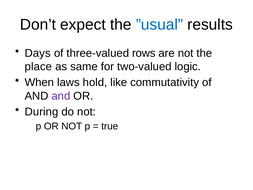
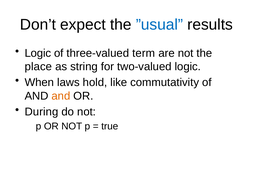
Days at (38, 53): Days -> Logic
rows: rows -> term
same: same -> string
and at (61, 96) colour: purple -> orange
